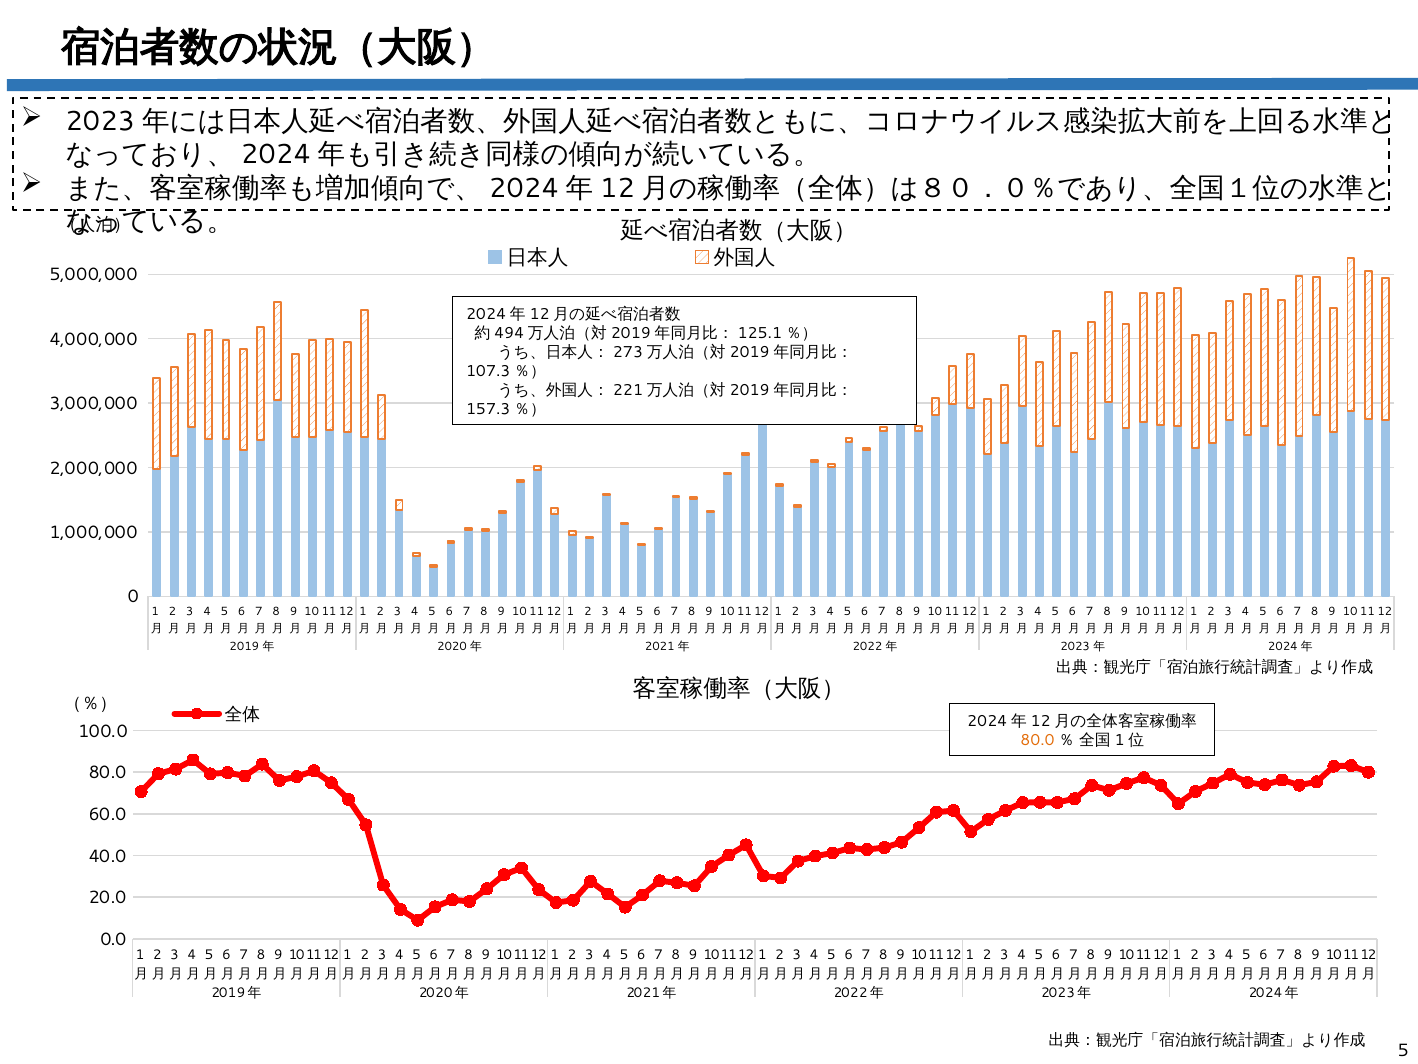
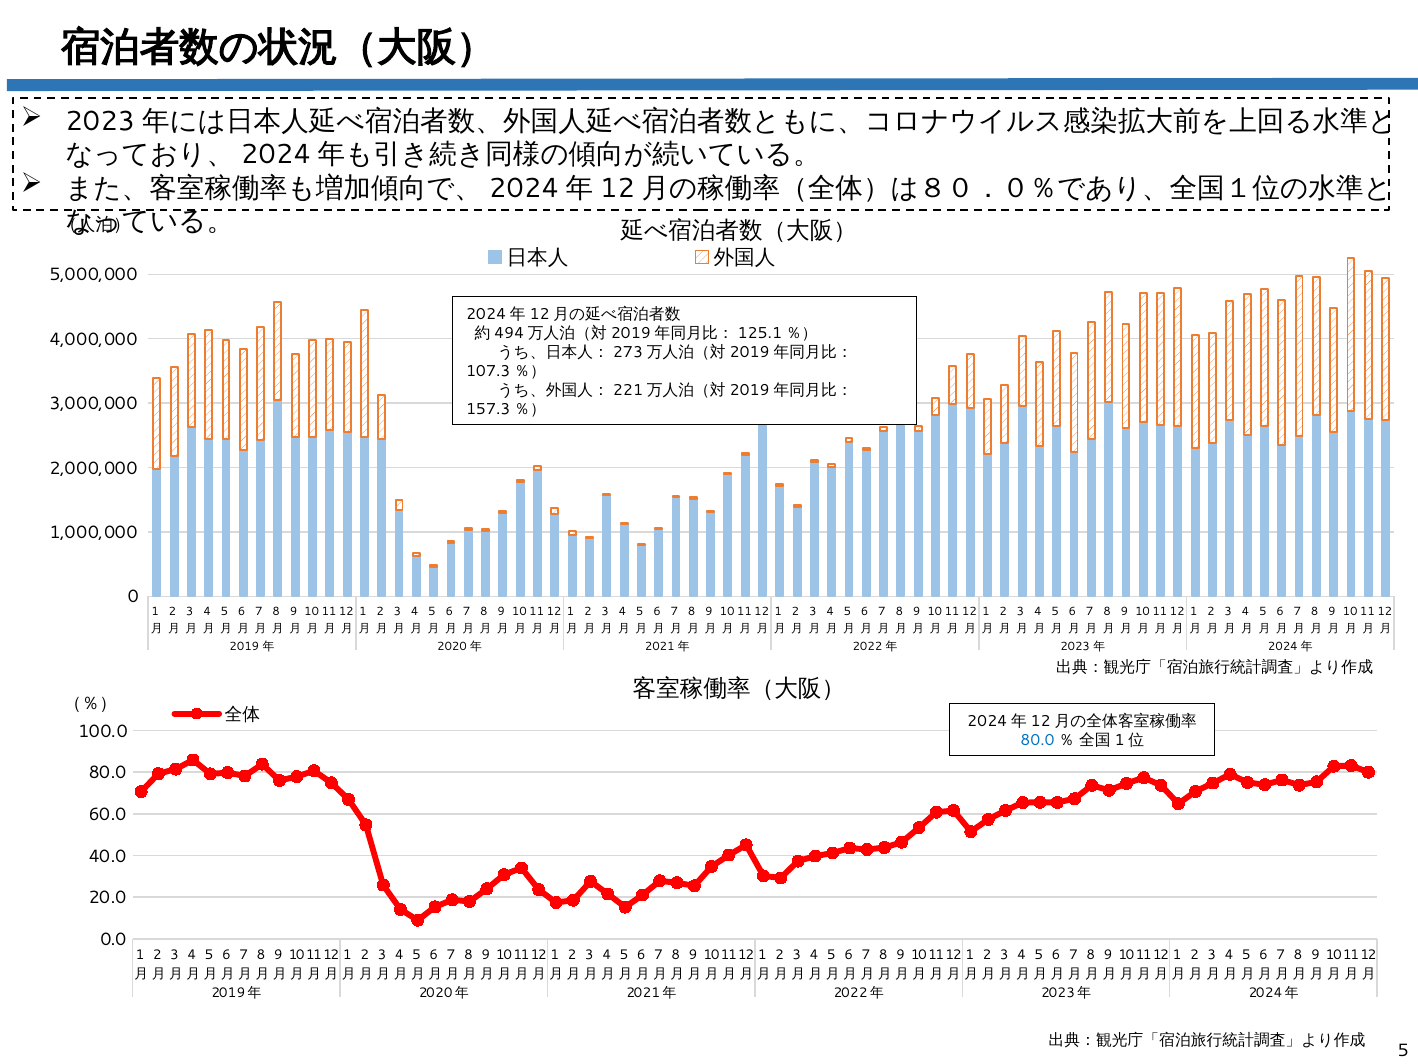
80.0 at (1037, 740) colour: orange -> blue
